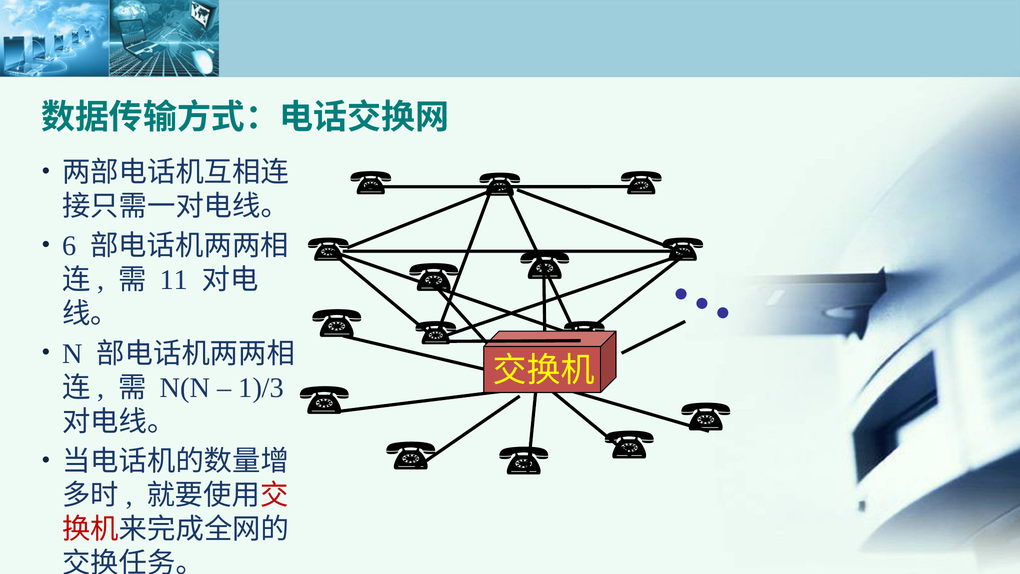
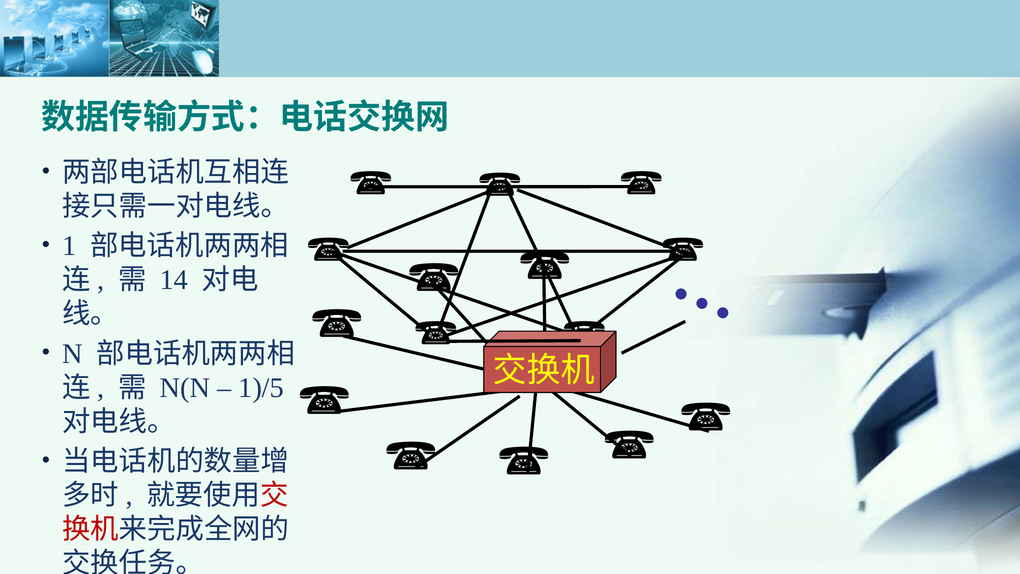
6: 6 -> 1
11: 11 -> 14
1)/3: 1)/3 -> 1)/5
